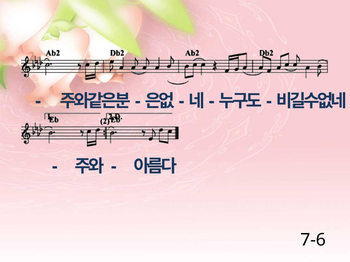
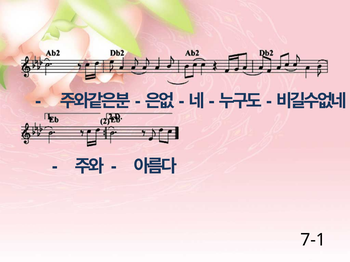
7-6: 7-6 -> 7-1
